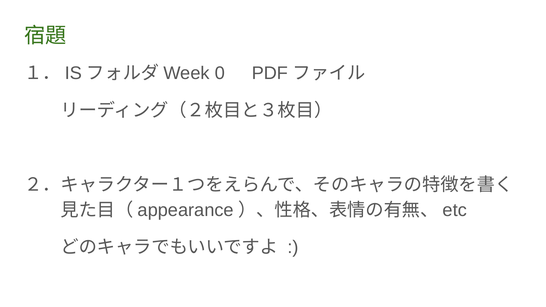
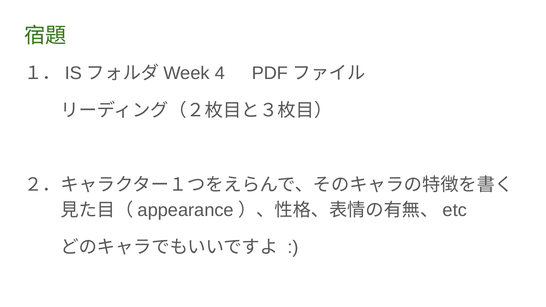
0: 0 -> 4
